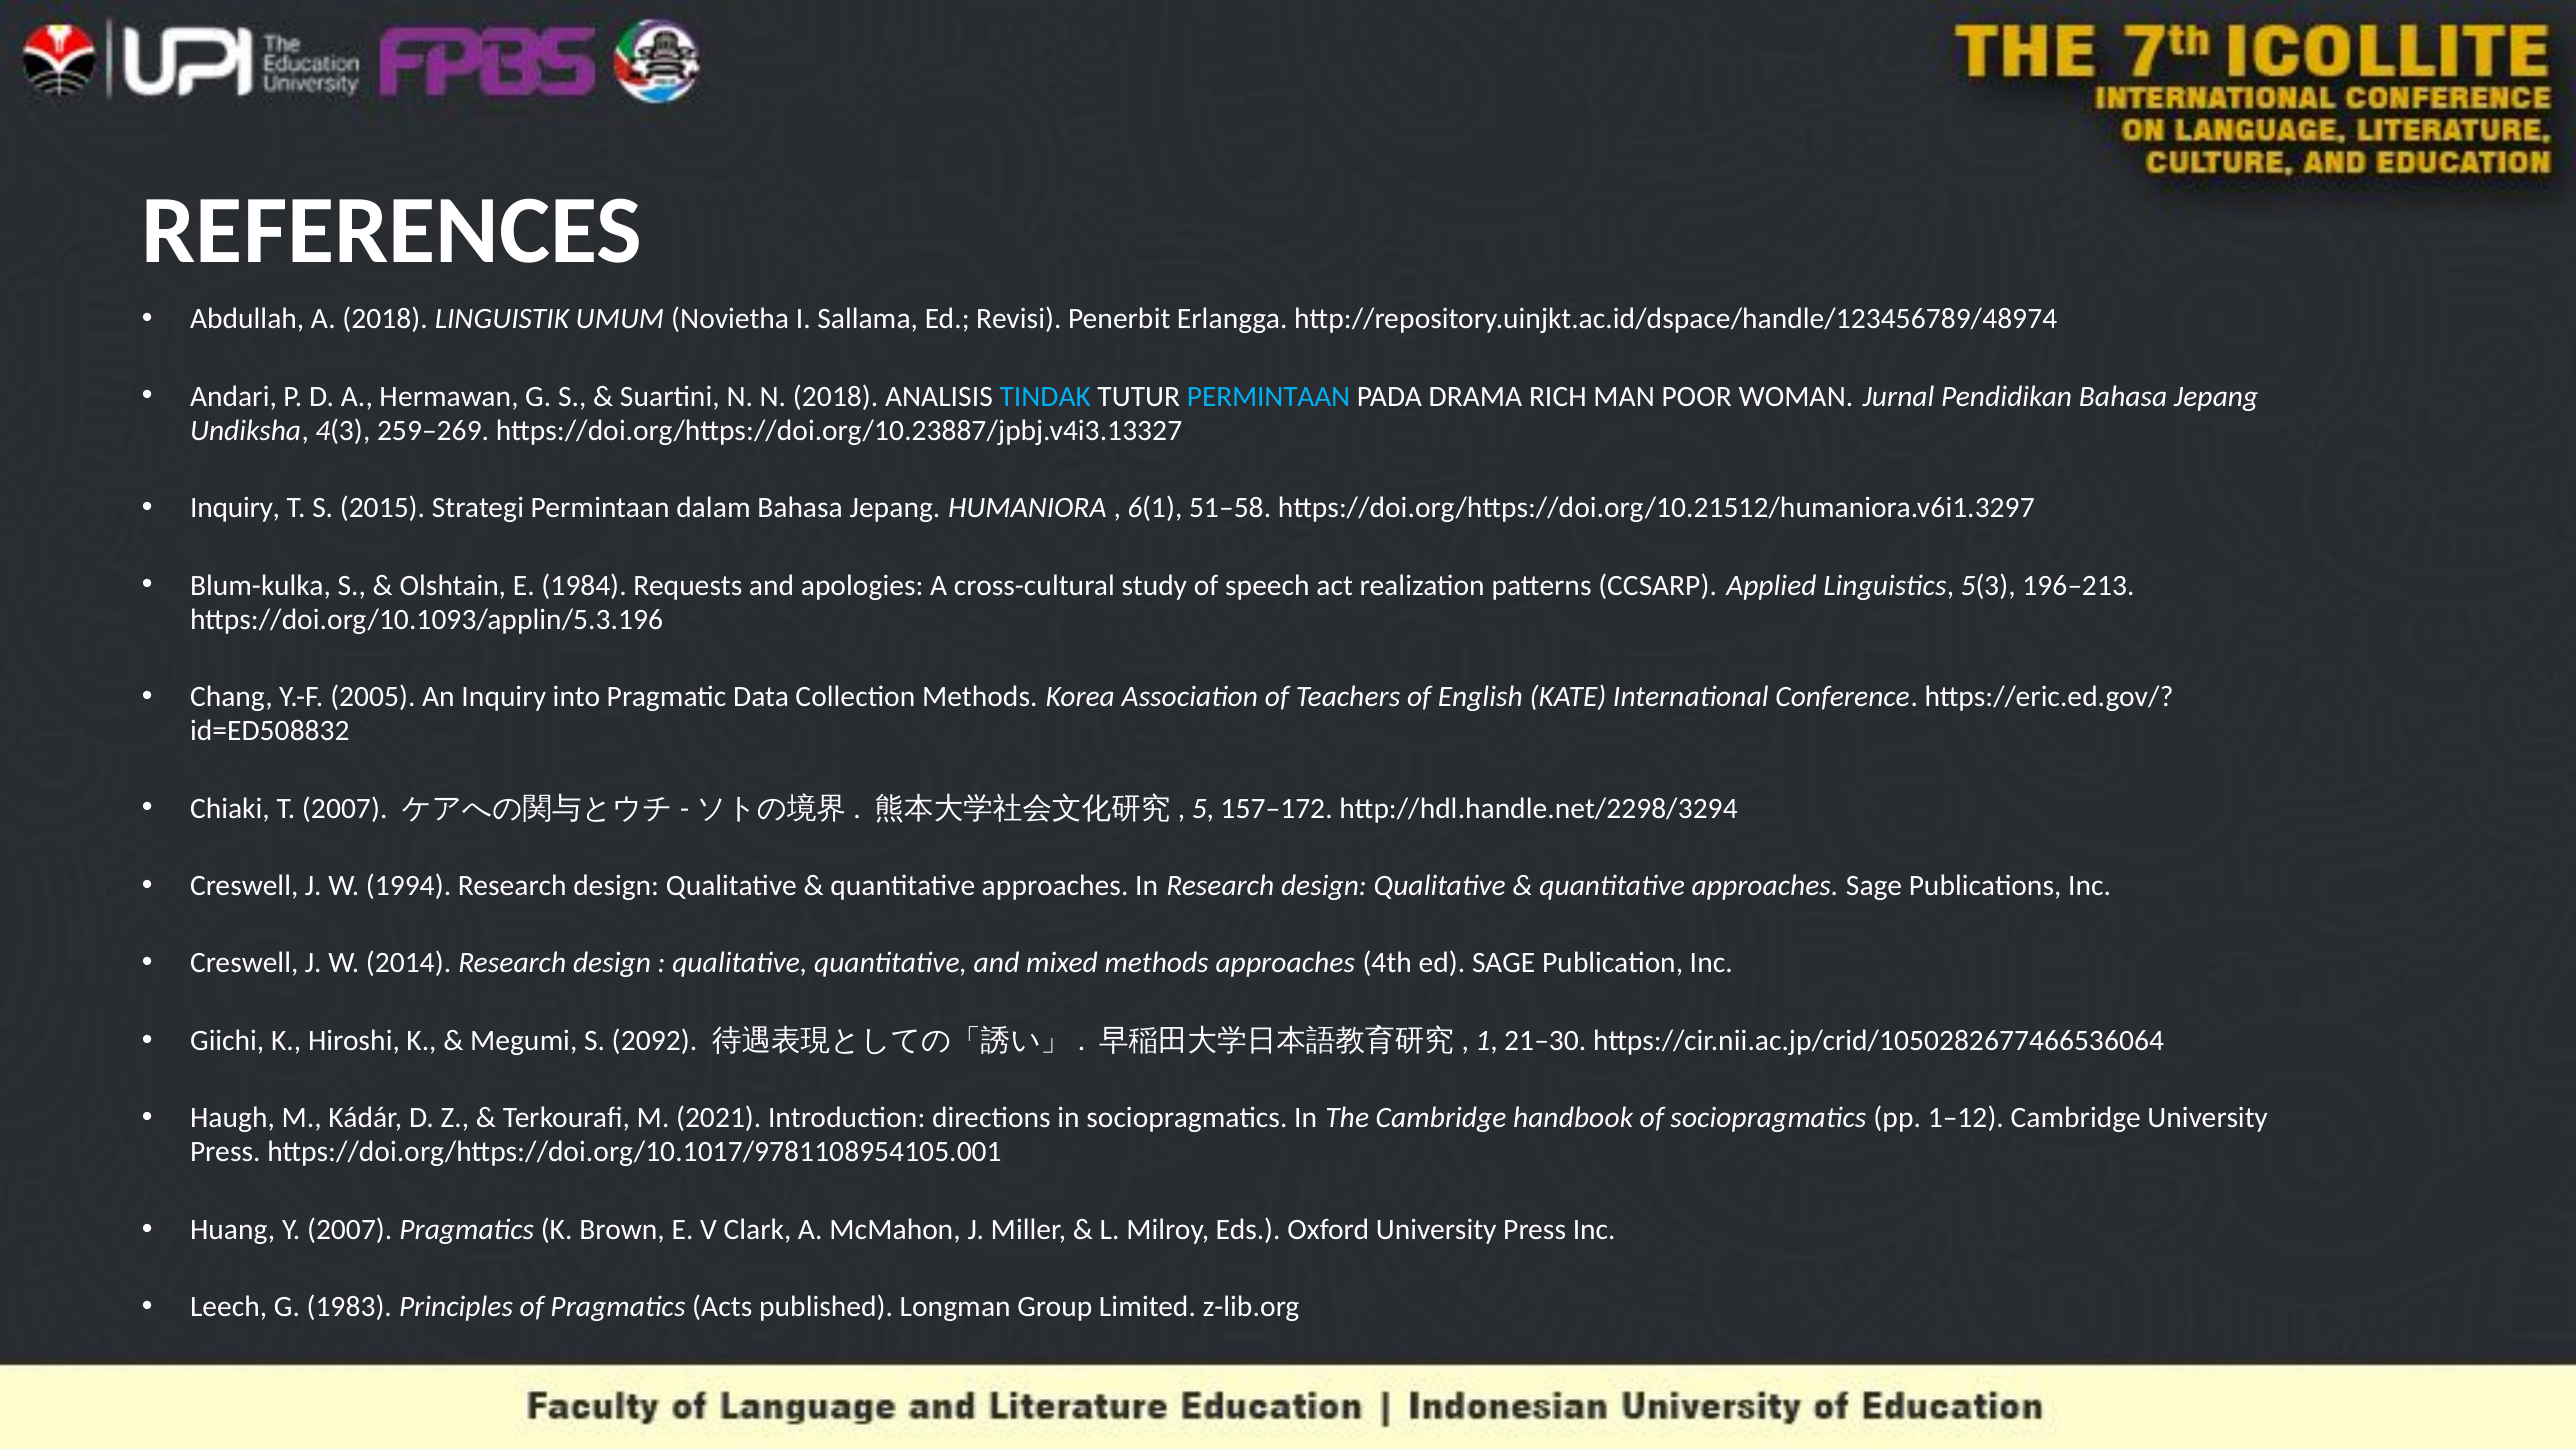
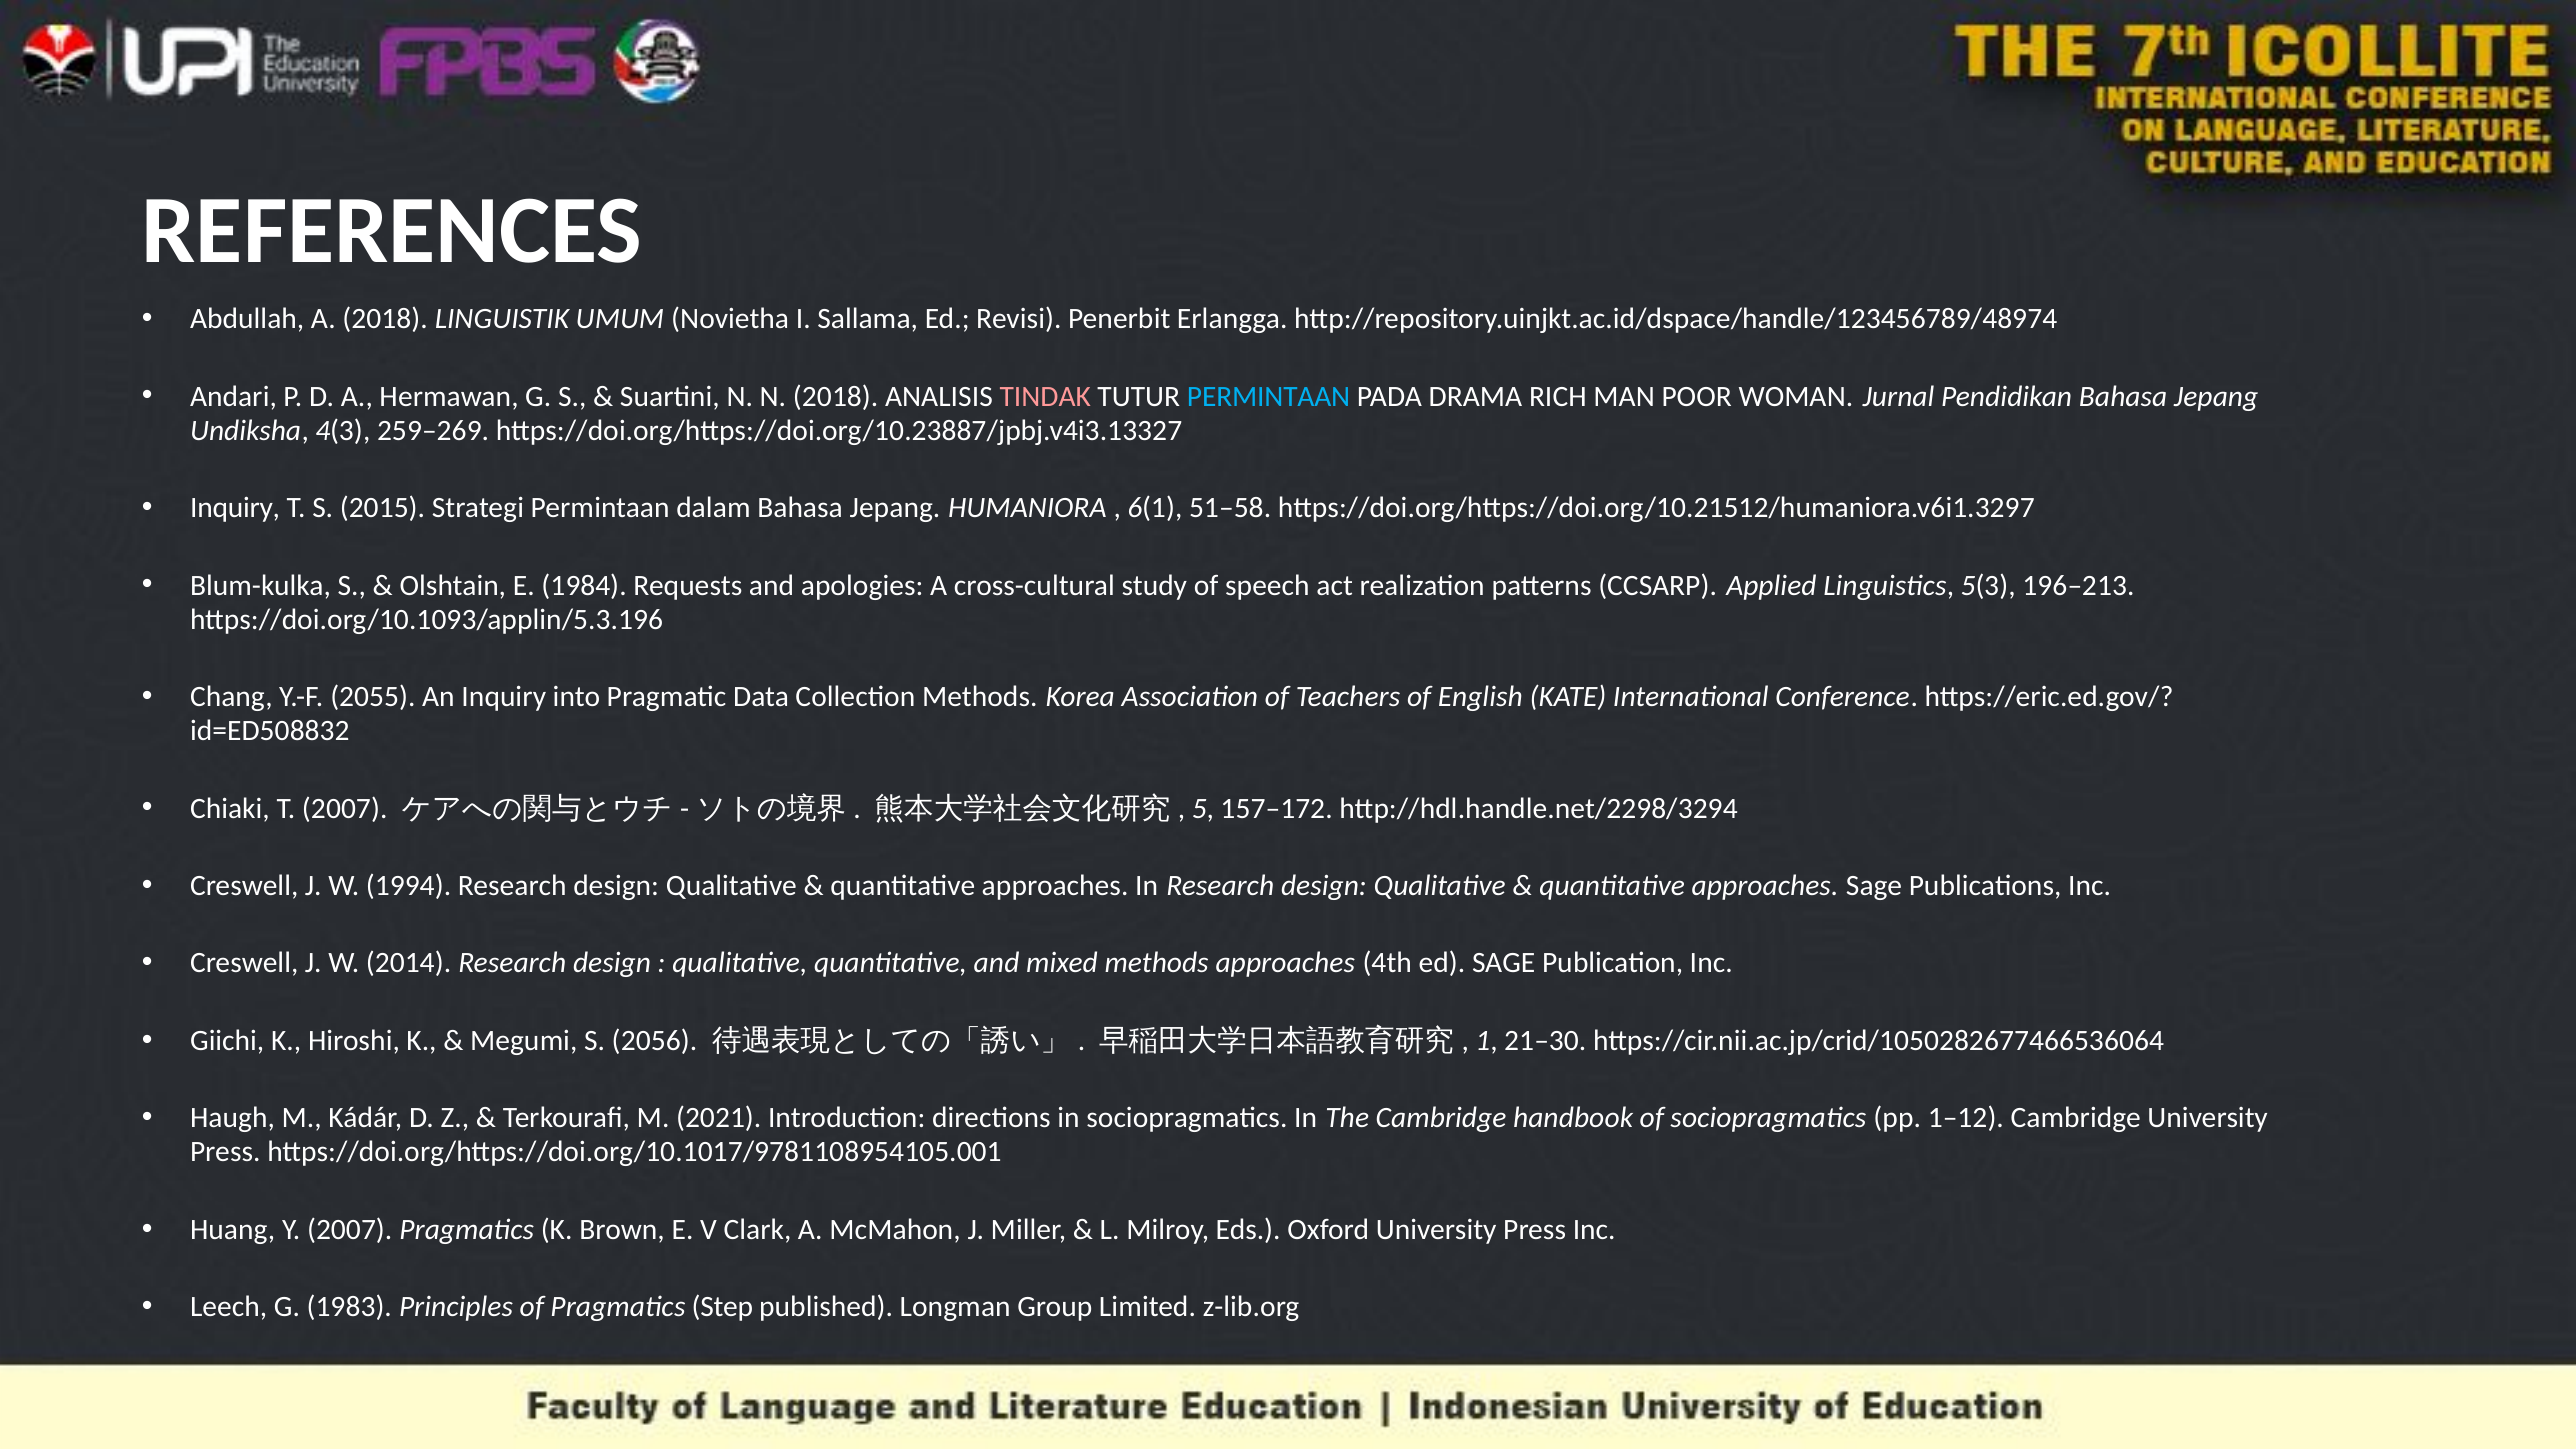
TINDAK colour: light blue -> pink
2005: 2005 -> 2055
2092: 2092 -> 2056
Acts: Acts -> Step
